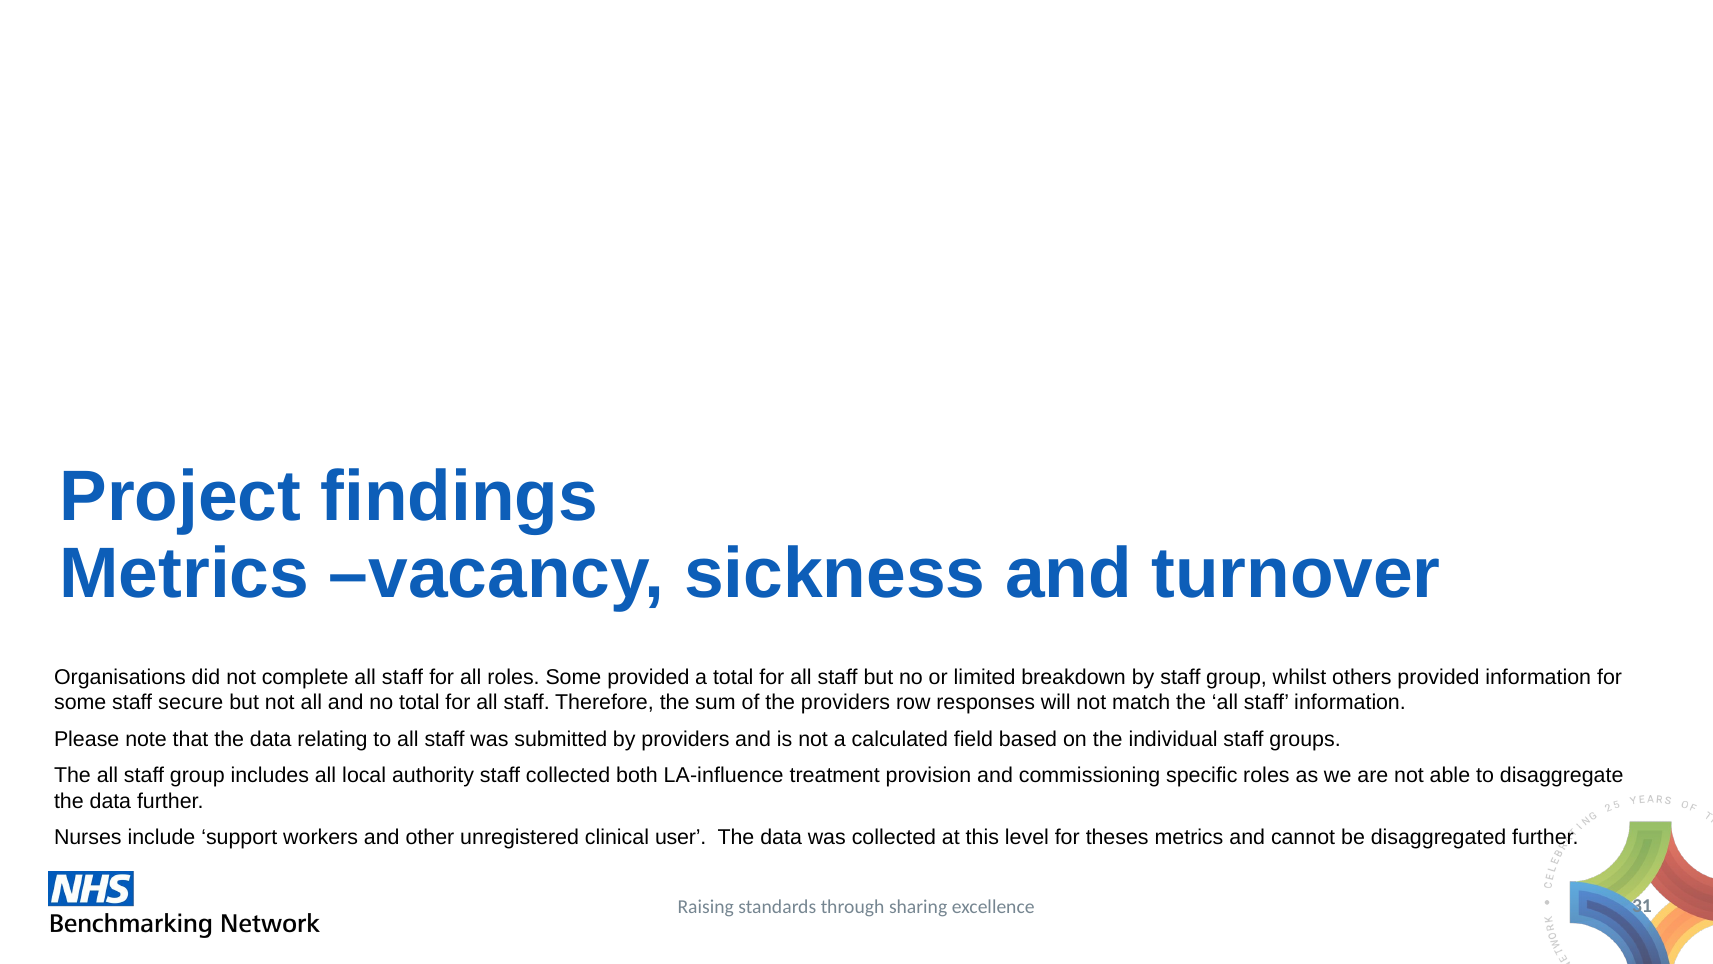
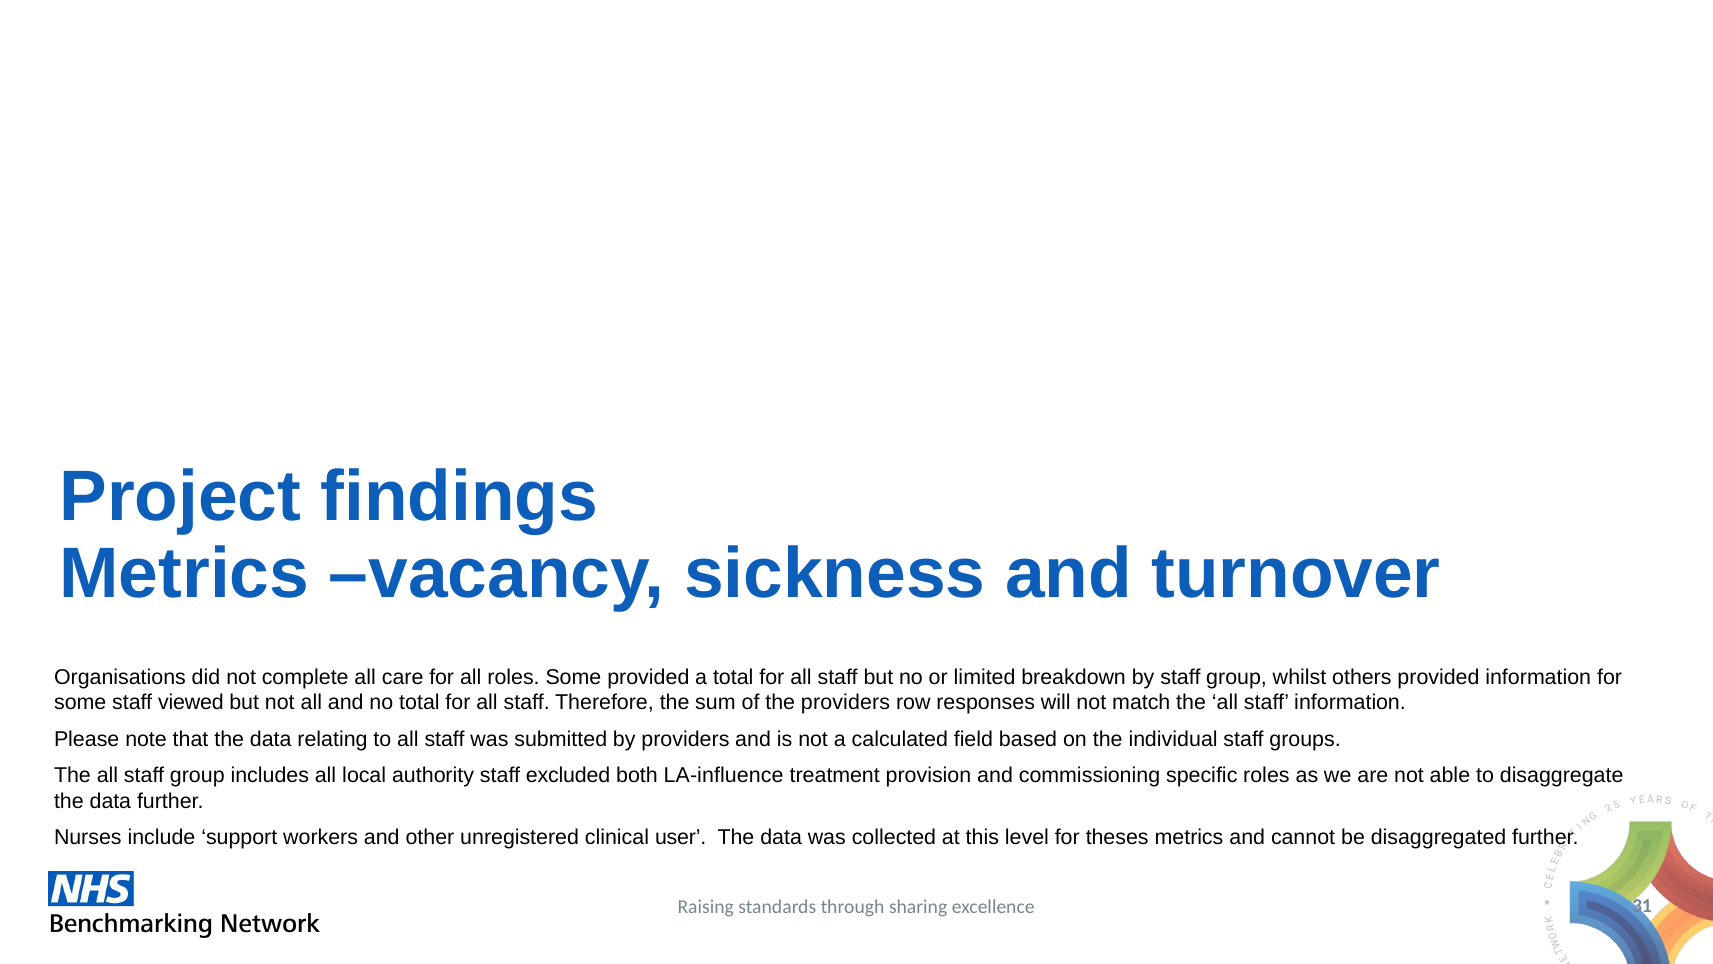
complete all staff: staff -> care
secure: secure -> viewed
staff collected: collected -> excluded
